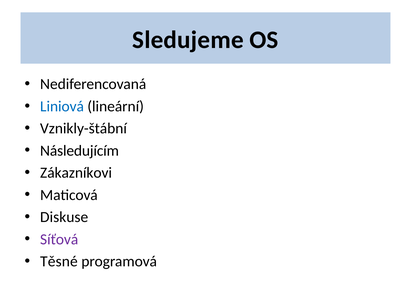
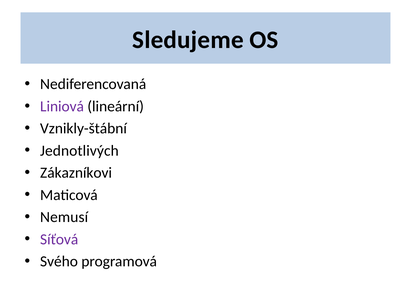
Liniová colour: blue -> purple
Následujícím: Následujícím -> Jednotlivých
Diskuse: Diskuse -> Nemusí
Těsné: Těsné -> Svého
